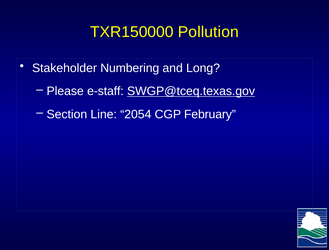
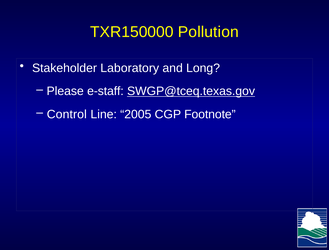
Numbering: Numbering -> Laboratory
Section: Section -> Control
2054: 2054 -> 2005
February: February -> Footnote
